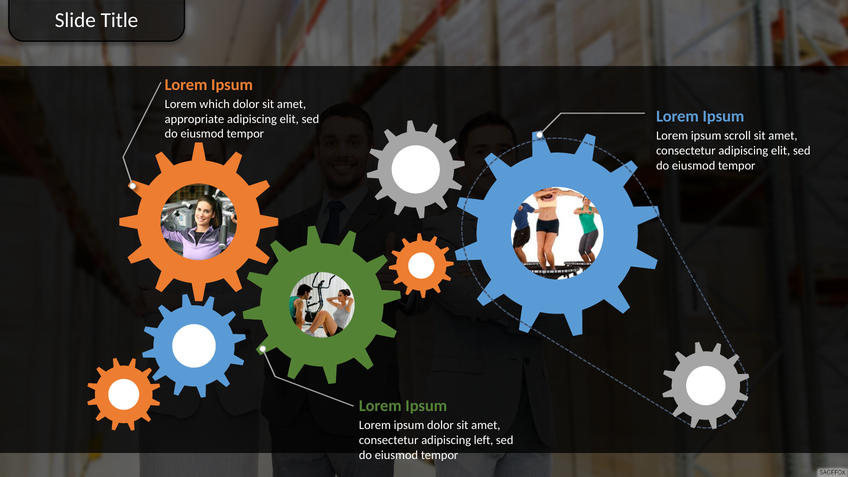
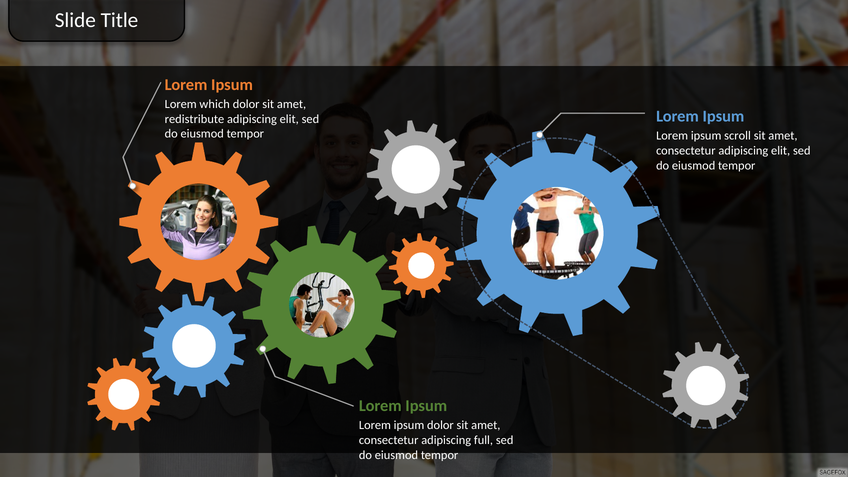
appropriate: appropriate -> redistribute
left: left -> full
